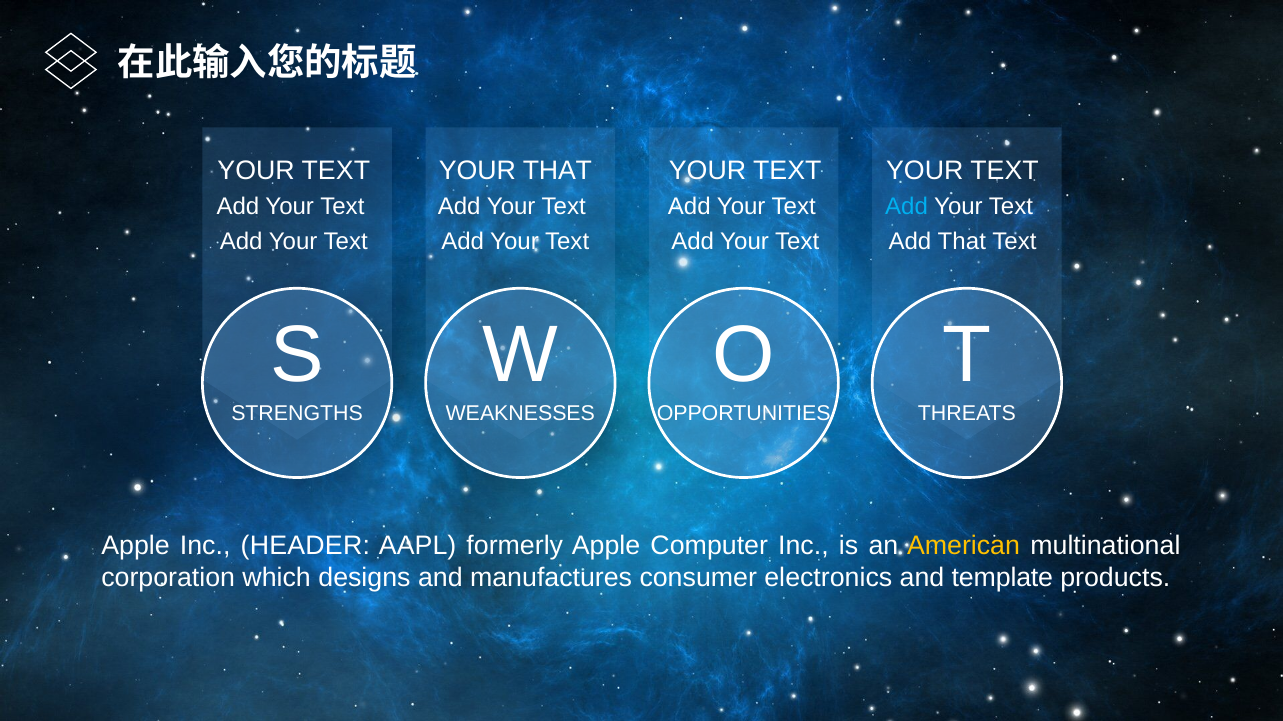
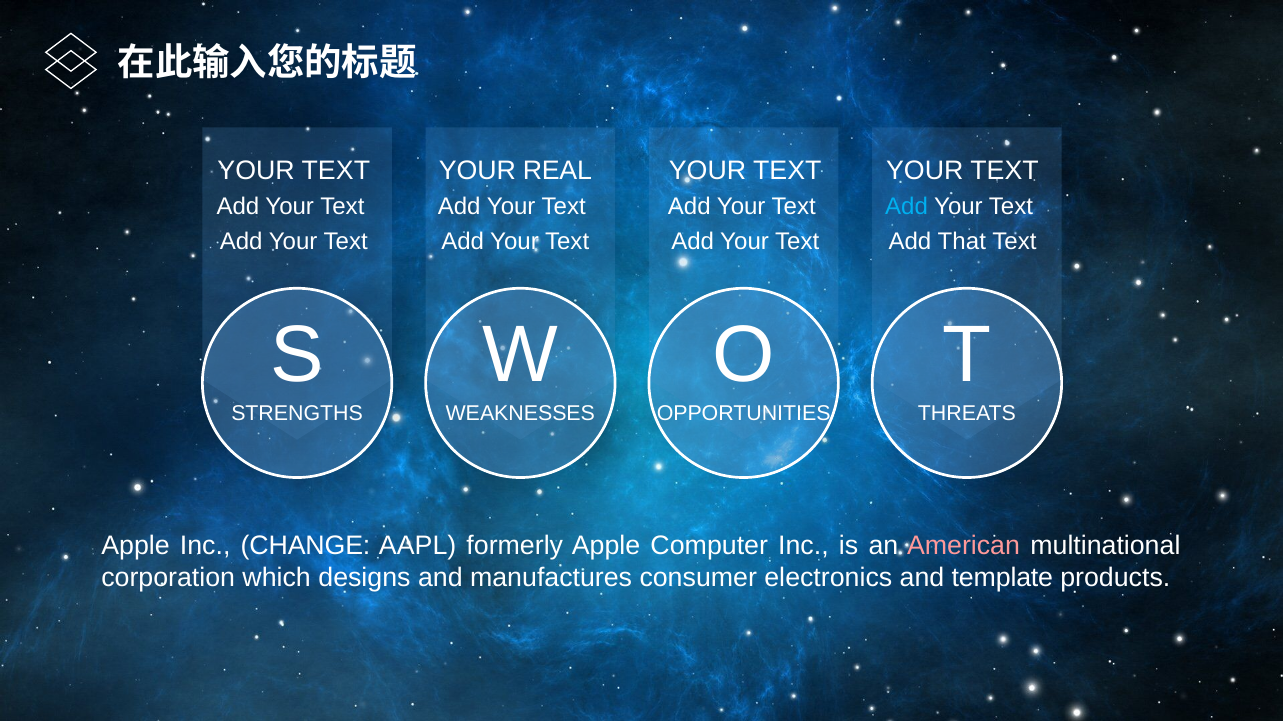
YOUR THAT: THAT -> REAL
HEADER: HEADER -> CHANGE
American colour: yellow -> pink
